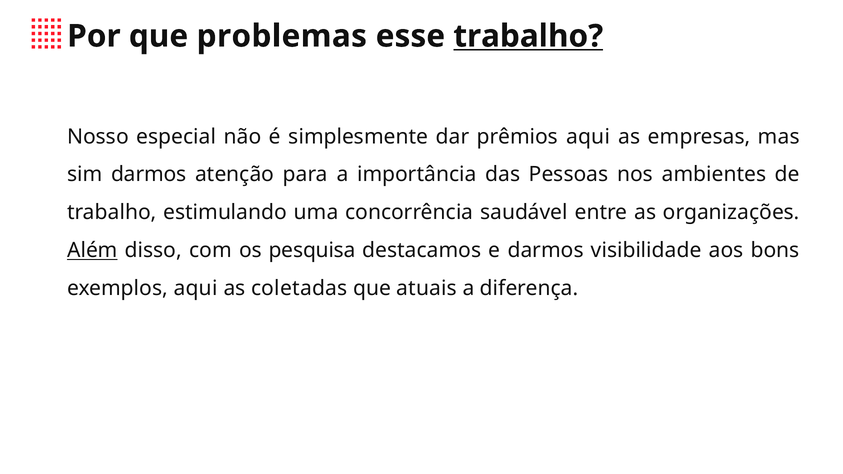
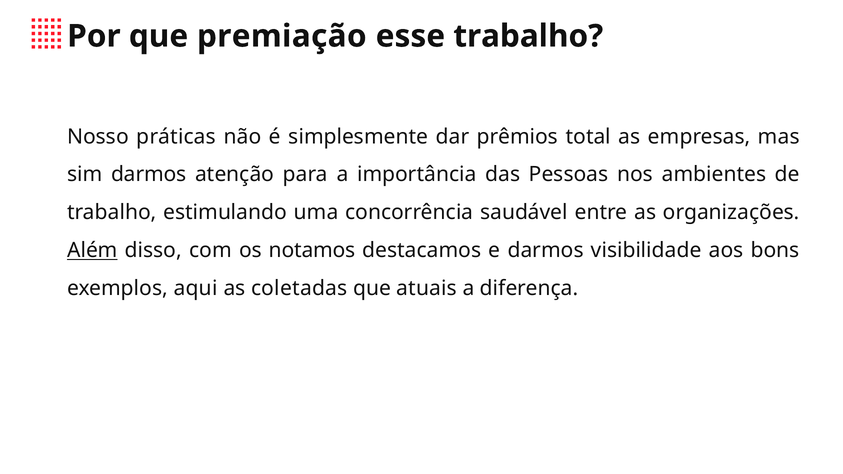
problemas: problemas -> premiação
trabalho at (528, 36) underline: present -> none
especial: especial -> práticas
prêmios aqui: aqui -> total
pesquisa: pesquisa -> notamos
